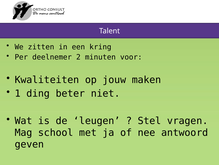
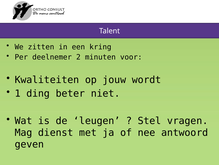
maken: maken -> wordt
school: school -> dienst
